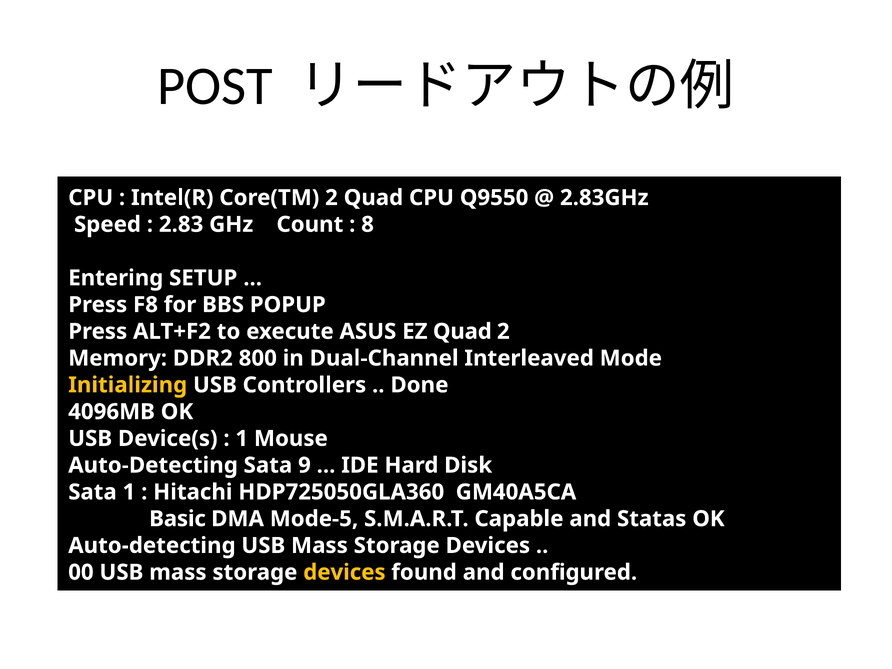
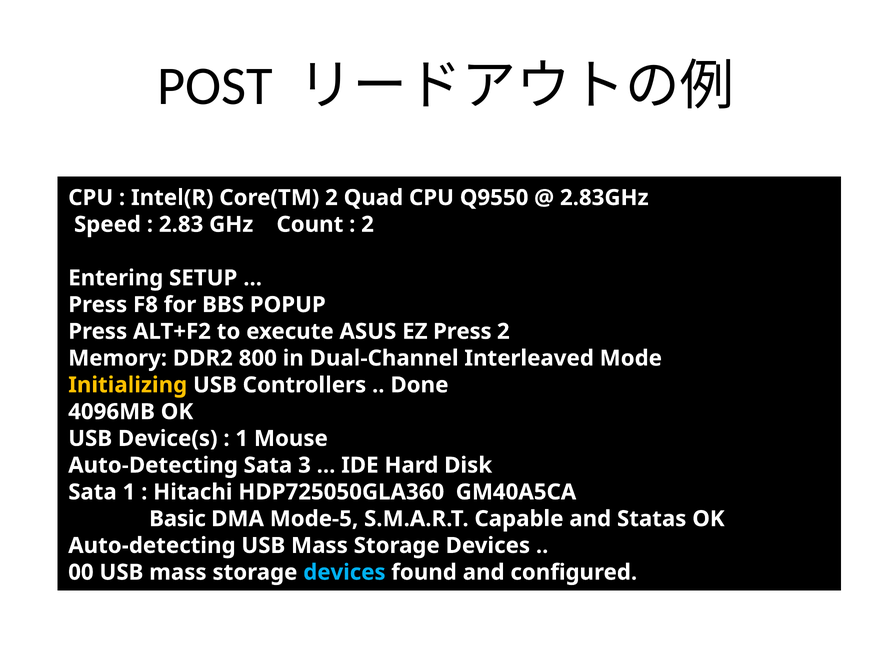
8 at (368, 224): 8 -> 2
EZ Quad: Quad -> Press
9: 9 -> 3
devices at (344, 572) colour: yellow -> light blue
